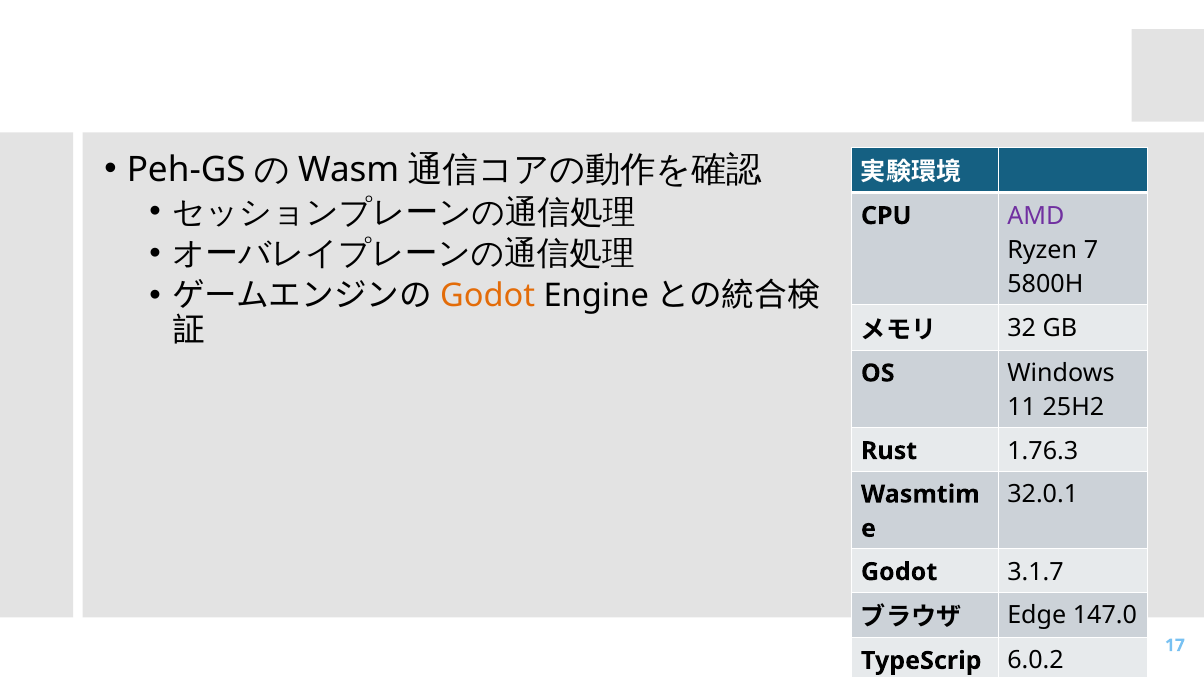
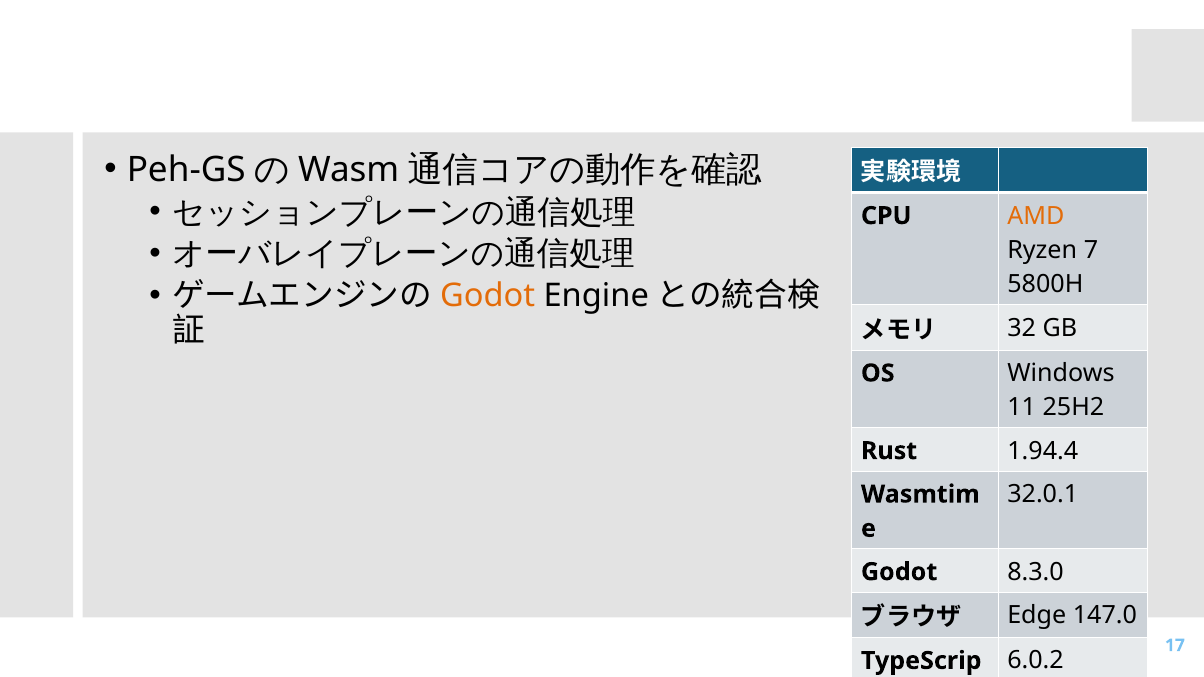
AMD colour: purple -> orange
1.76.3: 1.76.3 -> 1.94.4
3.1.7: 3.1.7 -> 8.3.0
